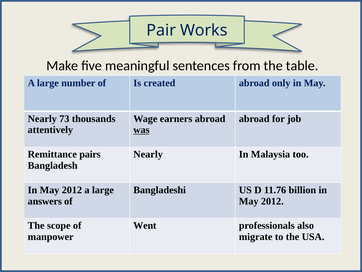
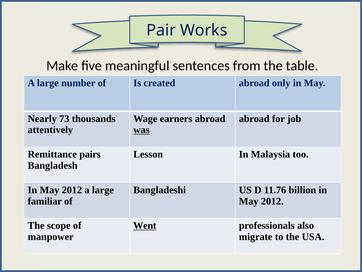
Nearly at (148, 154): Nearly -> Lesson
answers: answers -> familiar
Went underline: none -> present
